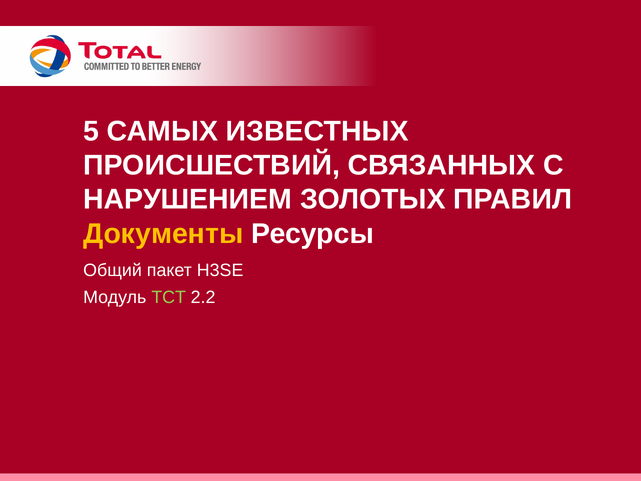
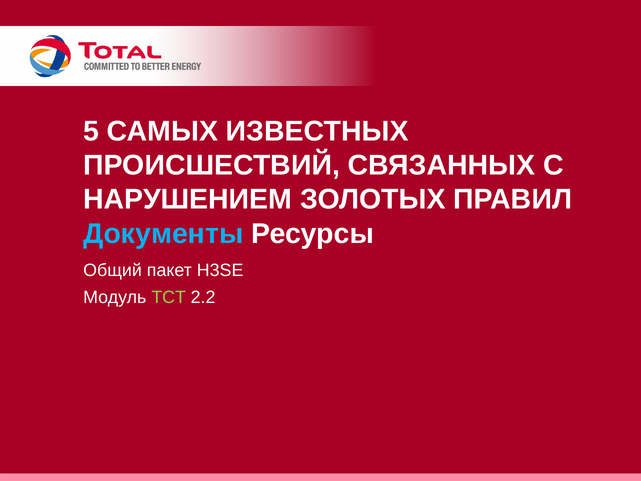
Документы colour: yellow -> light blue
